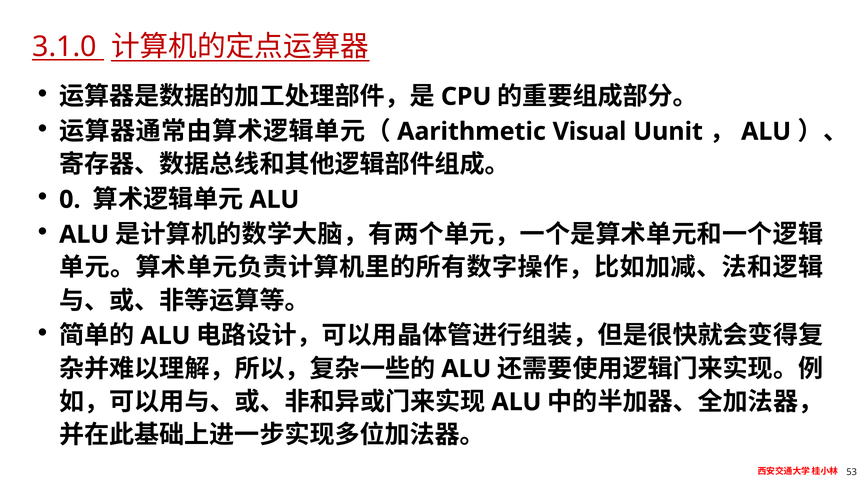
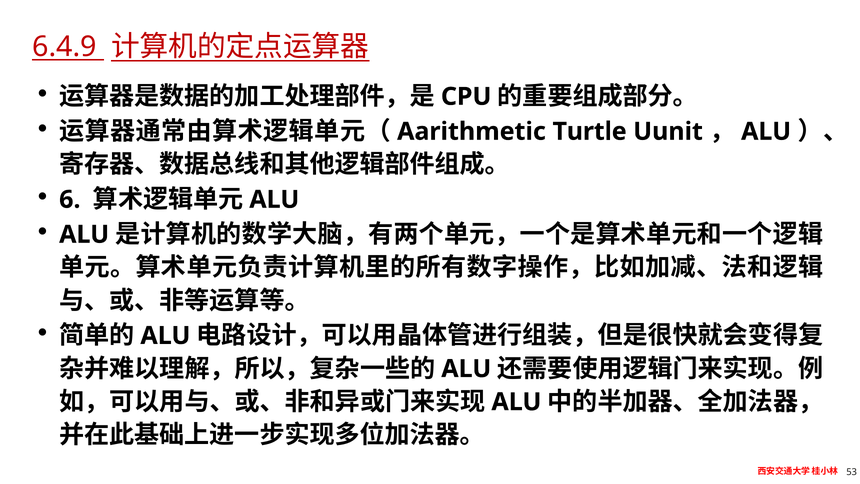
3.1.0: 3.1.0 -> 6.4.9
Visual: Visual -> Turtle
0: 0 -> 6
